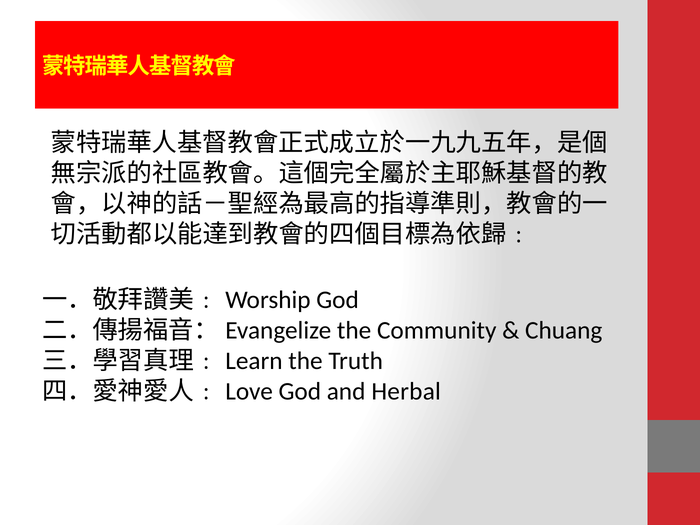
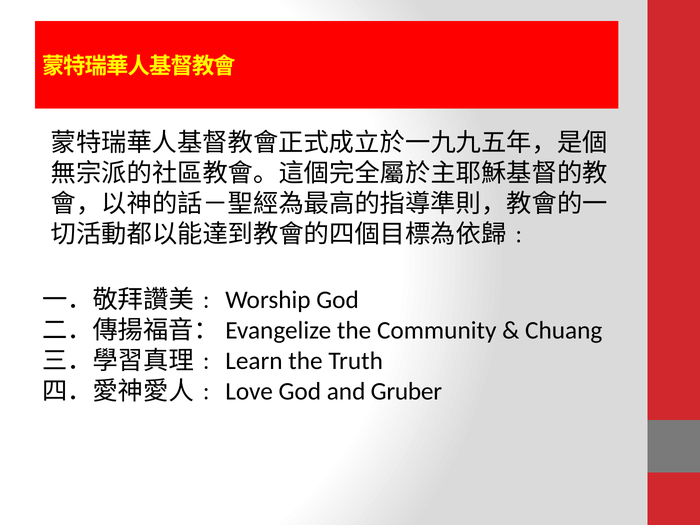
Herbal: Herbal -> Gruber
